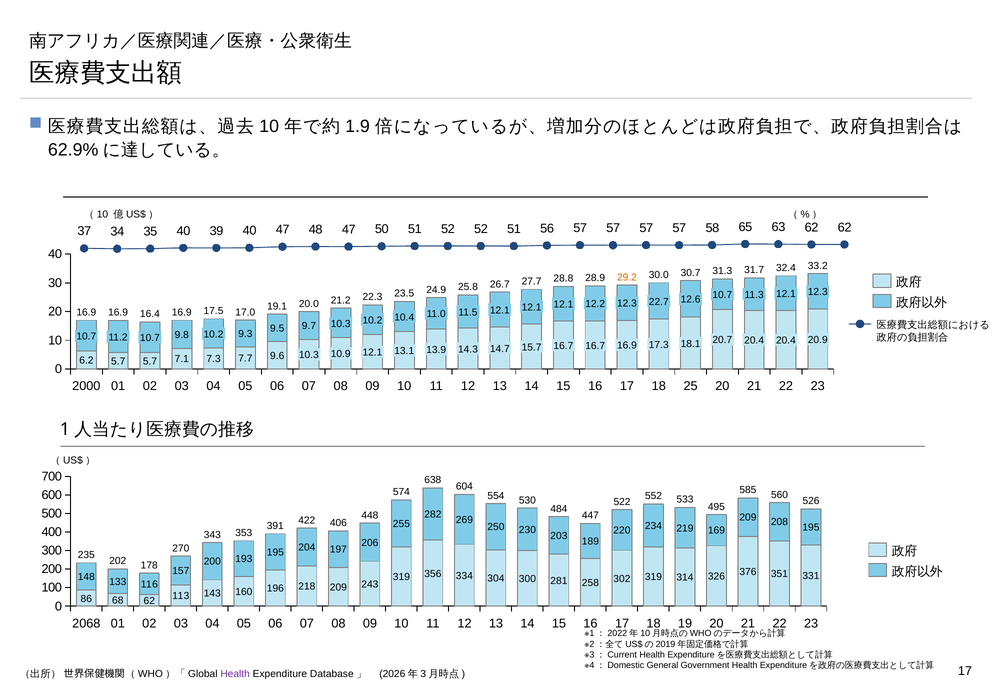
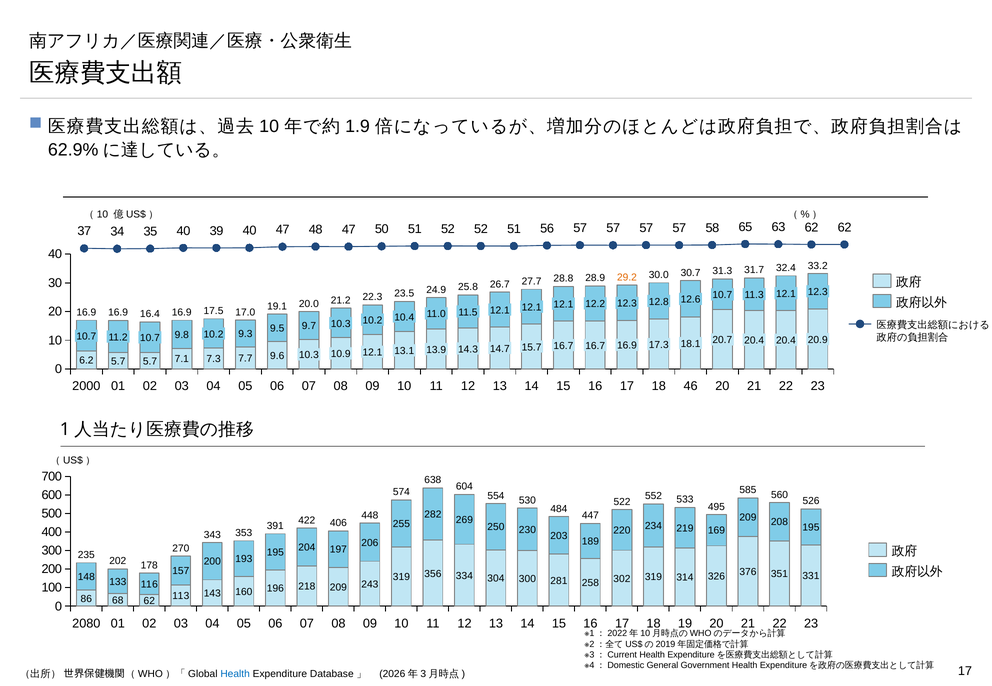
22.7: 22.7 -> 12.8
25: 25 -> 46
2068: 2068 -> 2080
Health at (235, 675) colour: purple -> blue
